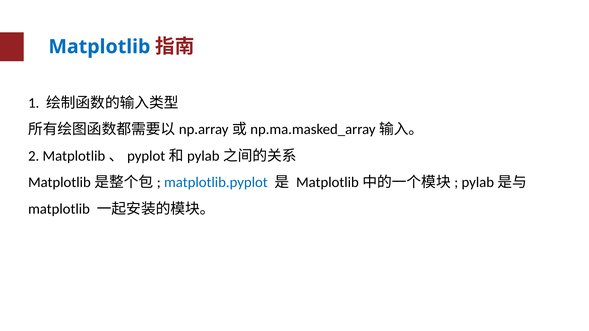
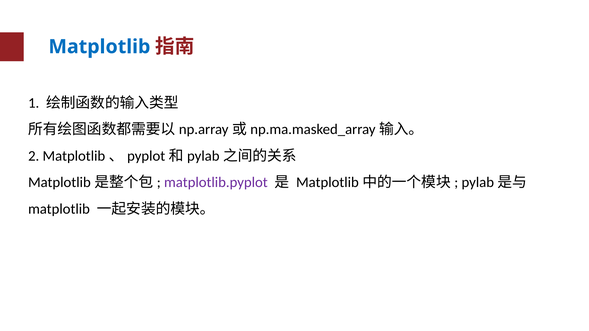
matplotlib.pyplot colour: blue -> purple
